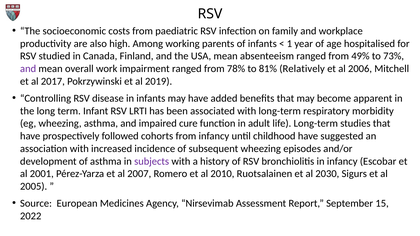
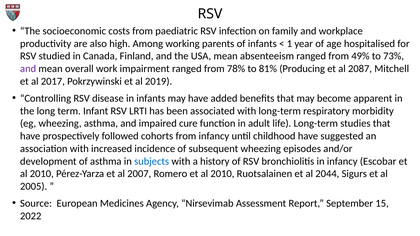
Relatively: Relatively -> Producing
2006: 2006 -> 2087
subjects colour: purple -> blue
2001 at (42, 174): 2001 -> 2010
2030: 2030 -> 2044
